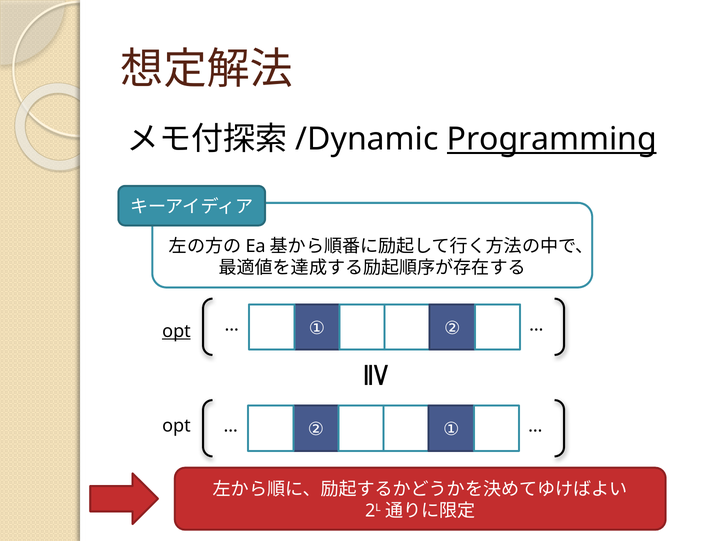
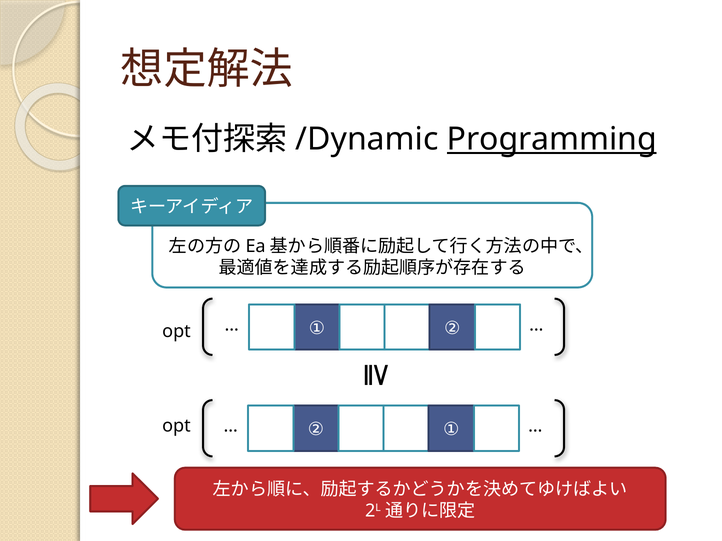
opt at (176, 332) underline: present -> none
